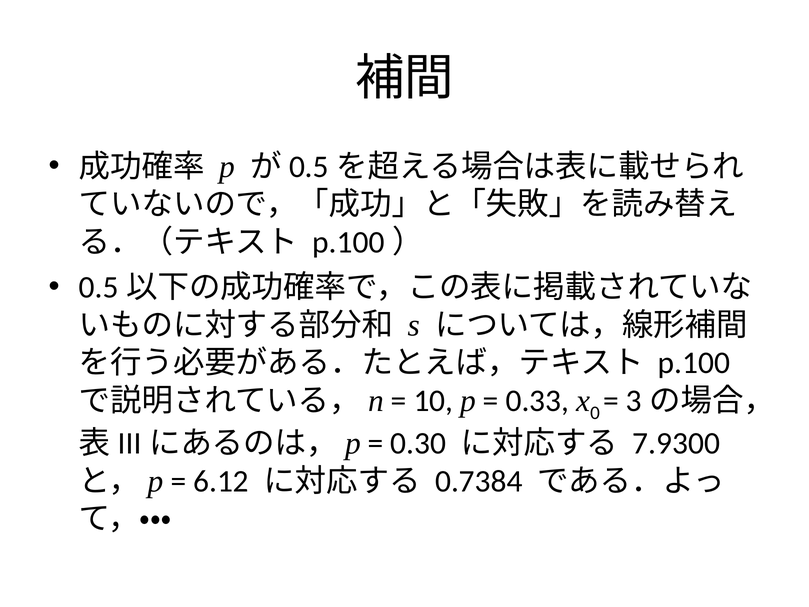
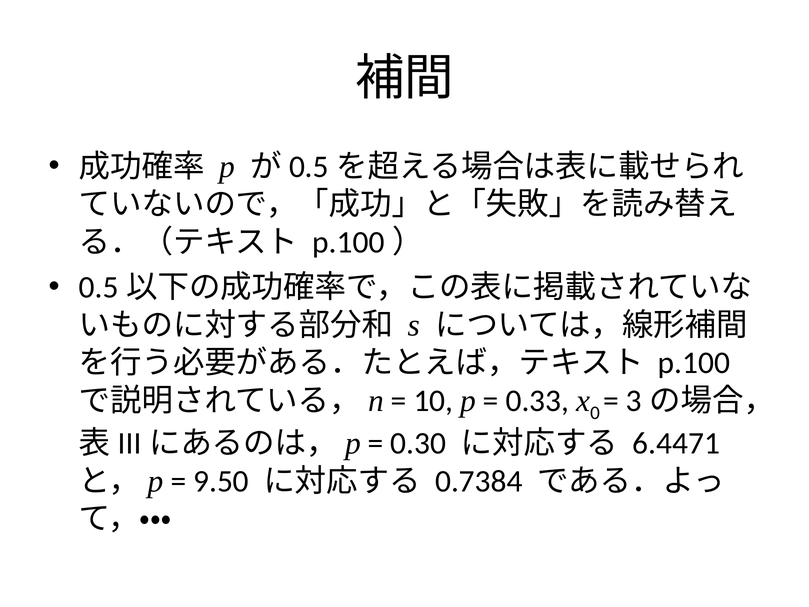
7.9300: 7.9300 -> 6.4471
6.12: 6.12 -> 9.50
